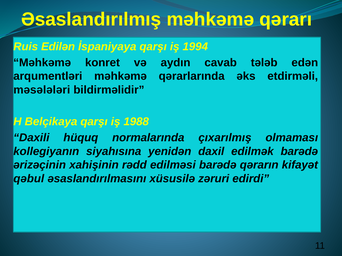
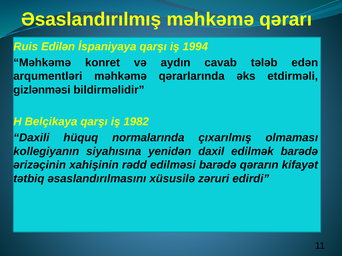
məsələləri: məsələləri -> gizlənməsi
1988: 1988 -> 1982
qəbul: qəbul -> tətbiq
